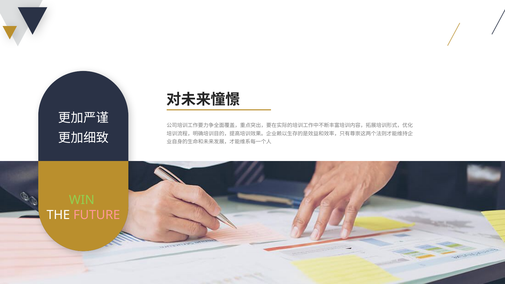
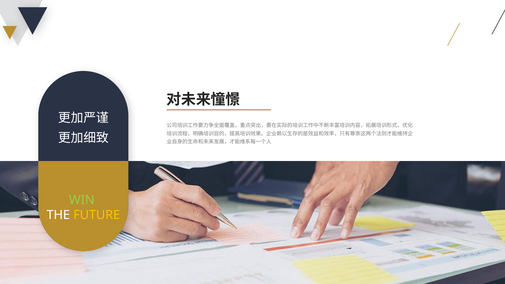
FUTURE colour: pink -> yellow
